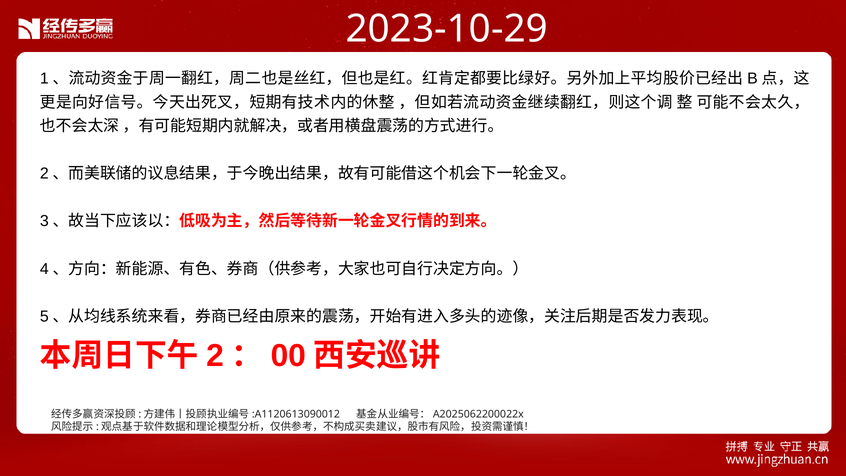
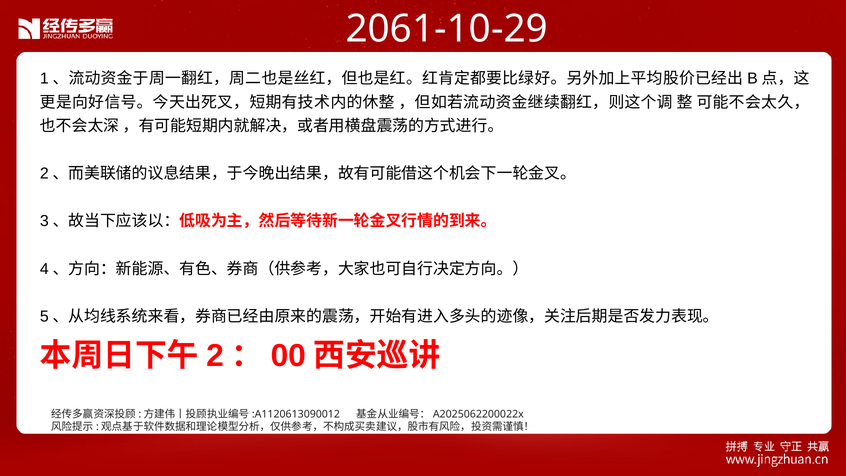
2023-10-29: 2023-10-29 -> 2061-10-29
